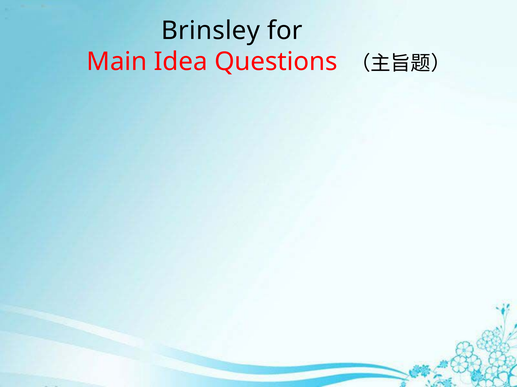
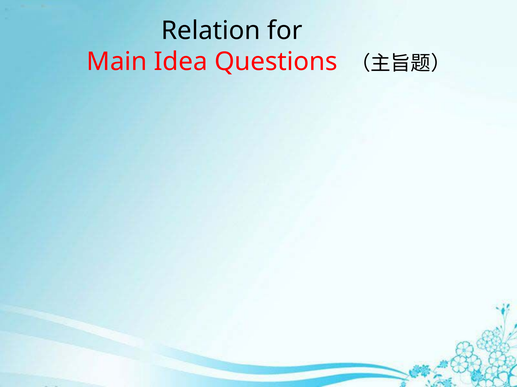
Brinsley: Brinsley -> Relation
